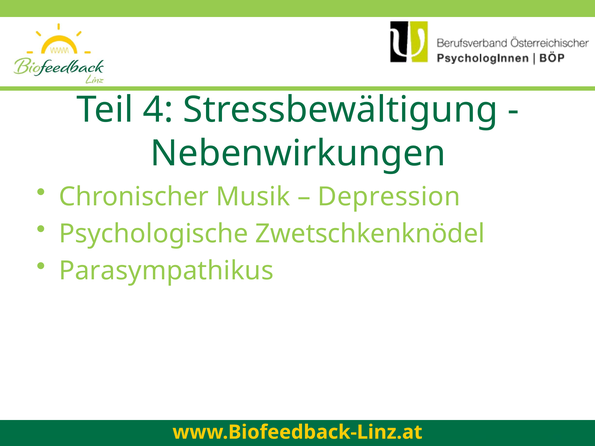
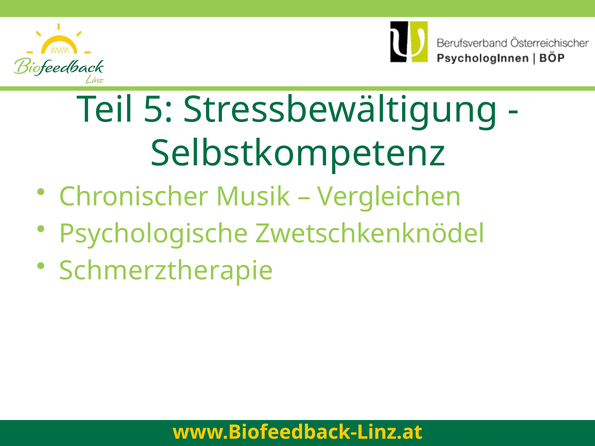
4: 4 -> 5
Nebenwirkungen: Nebenwirkungen -> Selbstkompetenz
Depression: Depression -> Vergleichen
Parasympathikus: Parasympathikus -> Schmerztherapie
